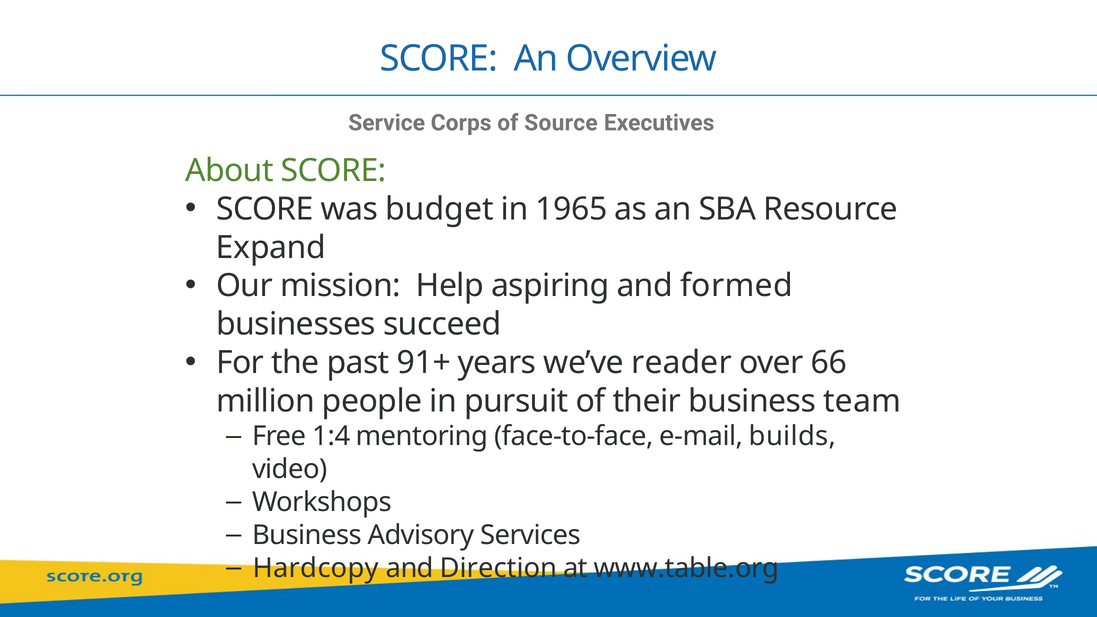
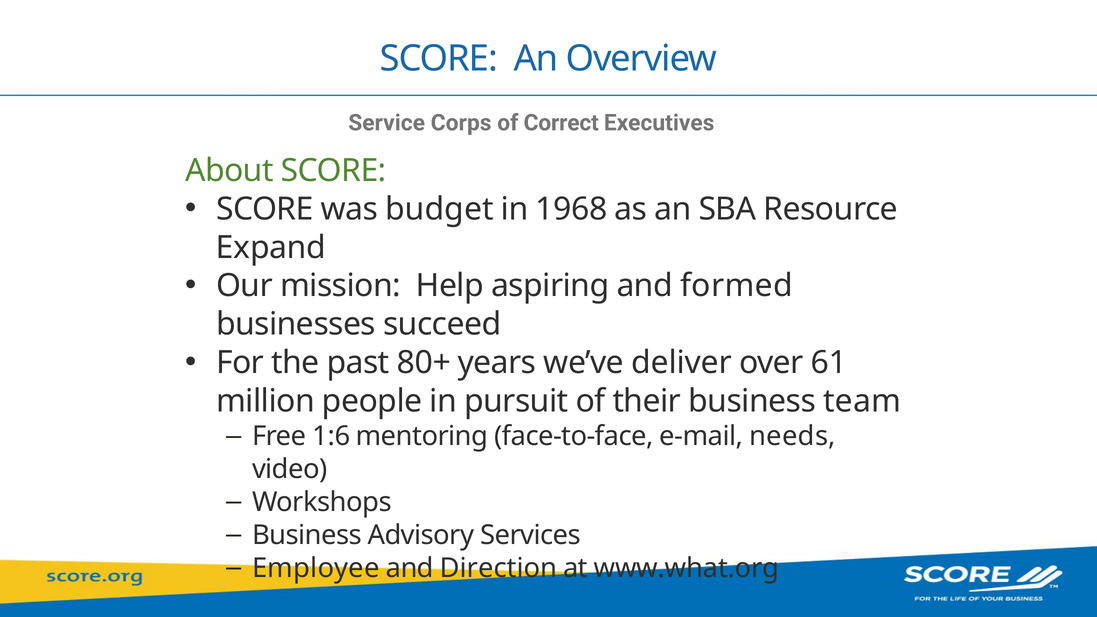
Source: Source -> Correct
1965: 1965 -> 1968
91+: 91+ -> 80+
reader: reader -> deliver
66: 66 -> 61
1:4: 1:4 -> 1:6
builds: builds -> needs
Hardcopy: Hardcopy -> Employee
www.table.org: www.table.org -> www.what.org
